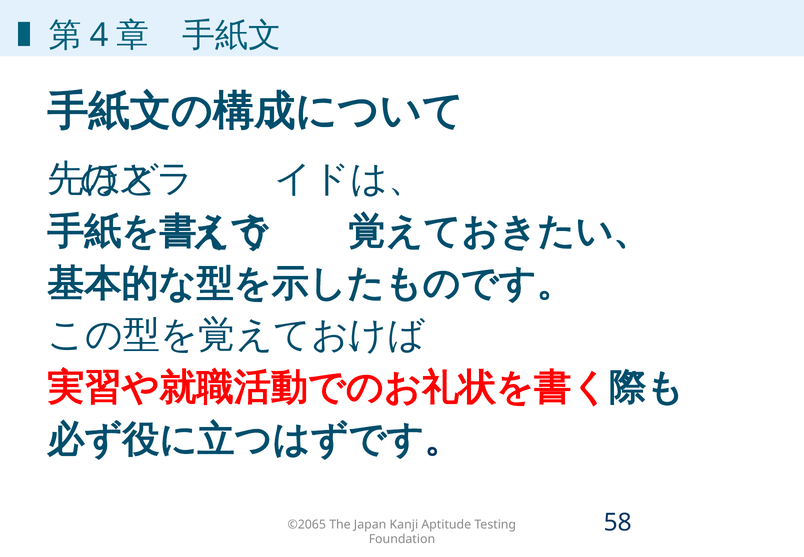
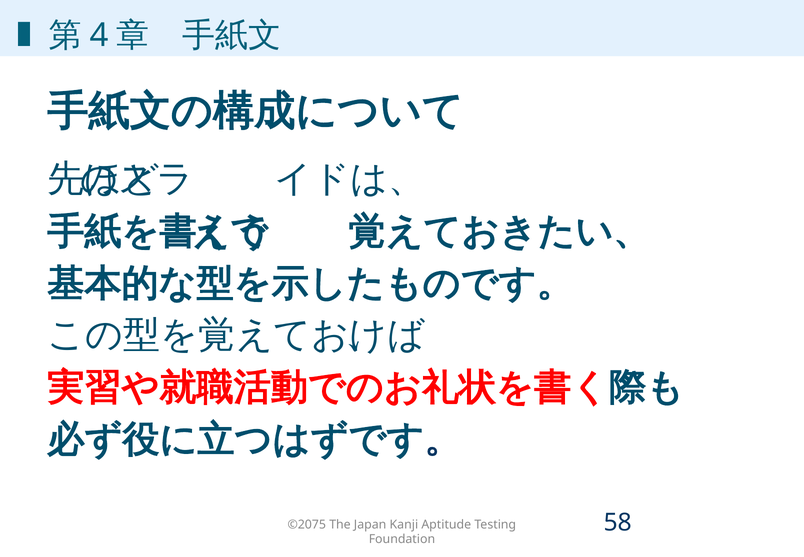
©2065: ©2065 -> ©2075
